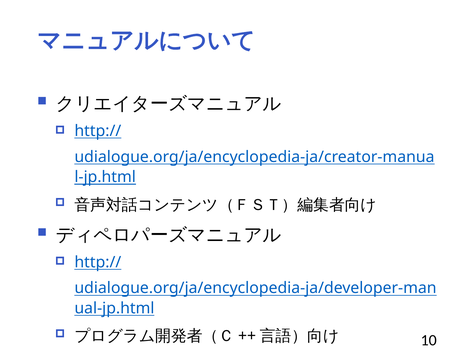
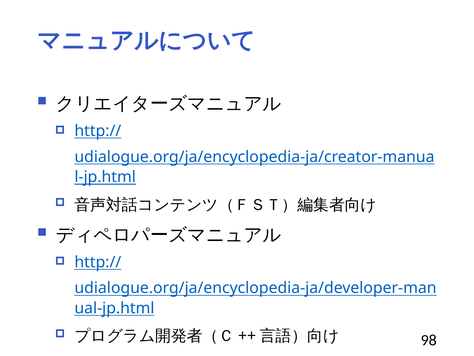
10: 10 -> 98
